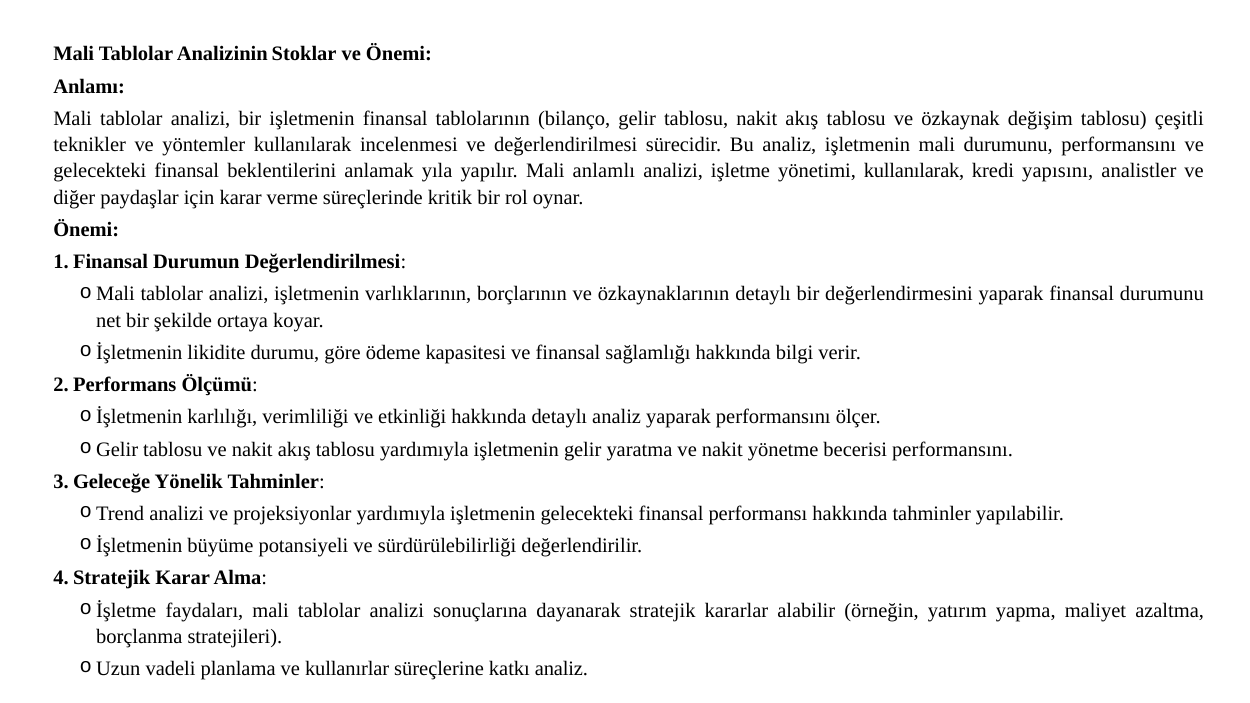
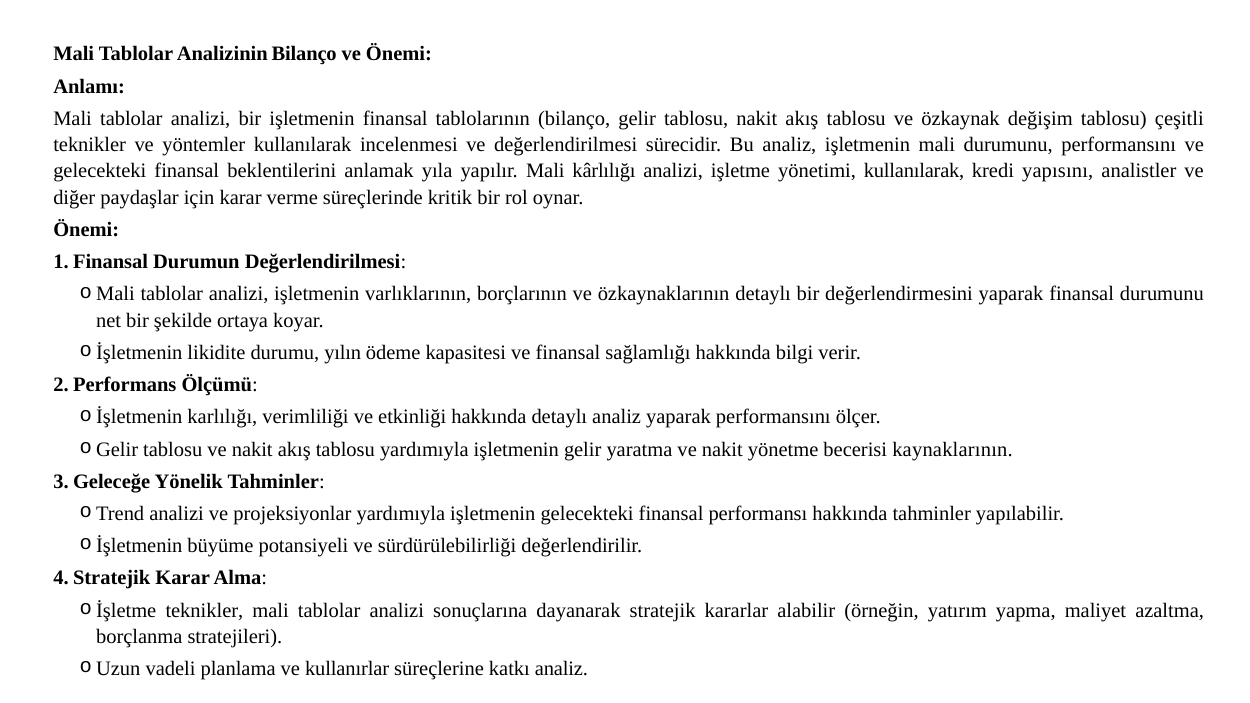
Analizinin Stoklar: Stoklar -> Bilanço
anlamlı: anlamlı -> kârlılığı
göre: göre -> yılın
becerisi performansını: performansını -> kaynaklarının
faydaları at (204, 610): faydaları -> teknikler
